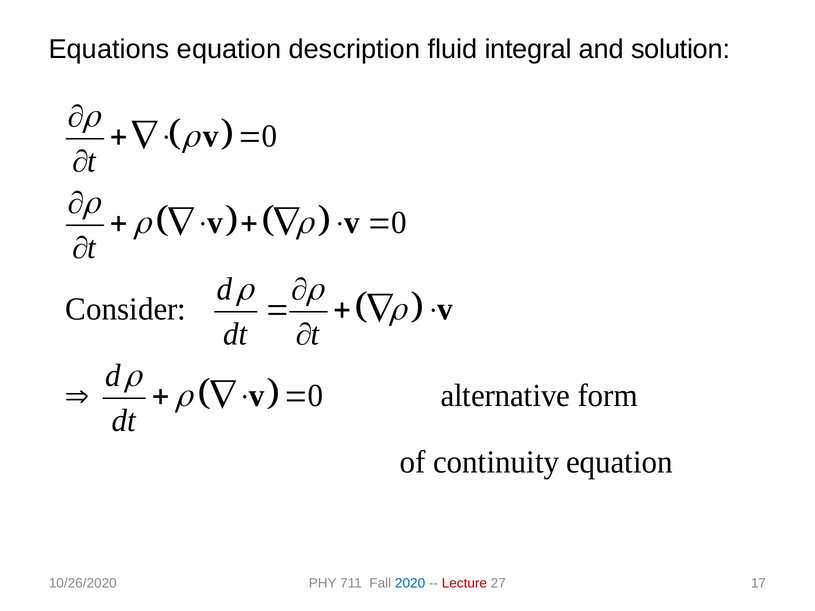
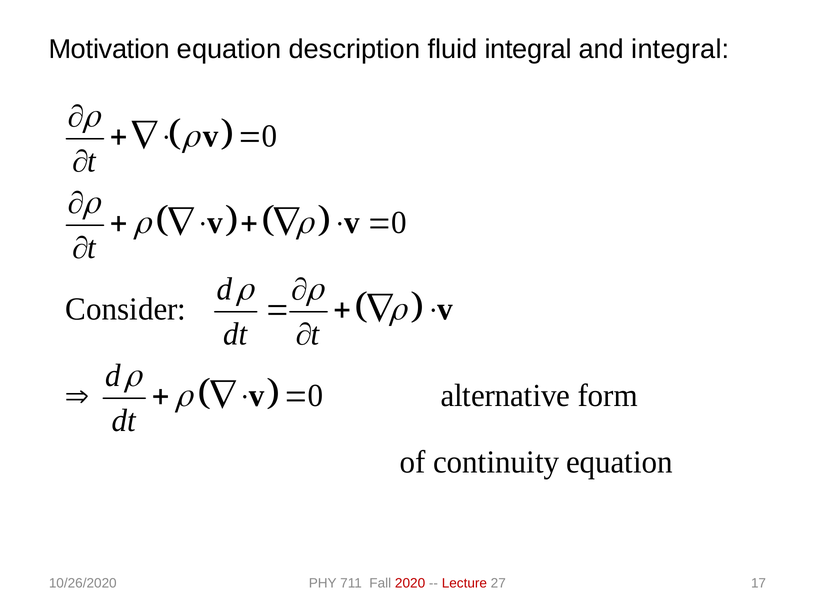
Equations: Equations -> Motivation
and solution: solution -> integral
2020 colour: blue -> red
